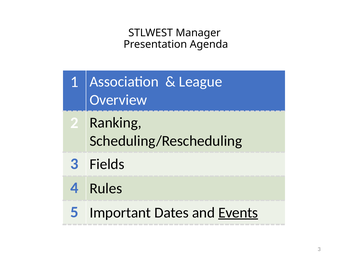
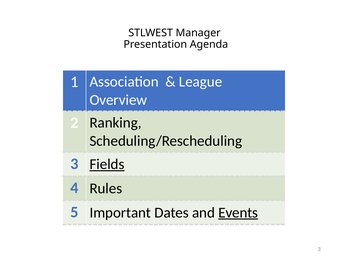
Fields underline: none -> present
